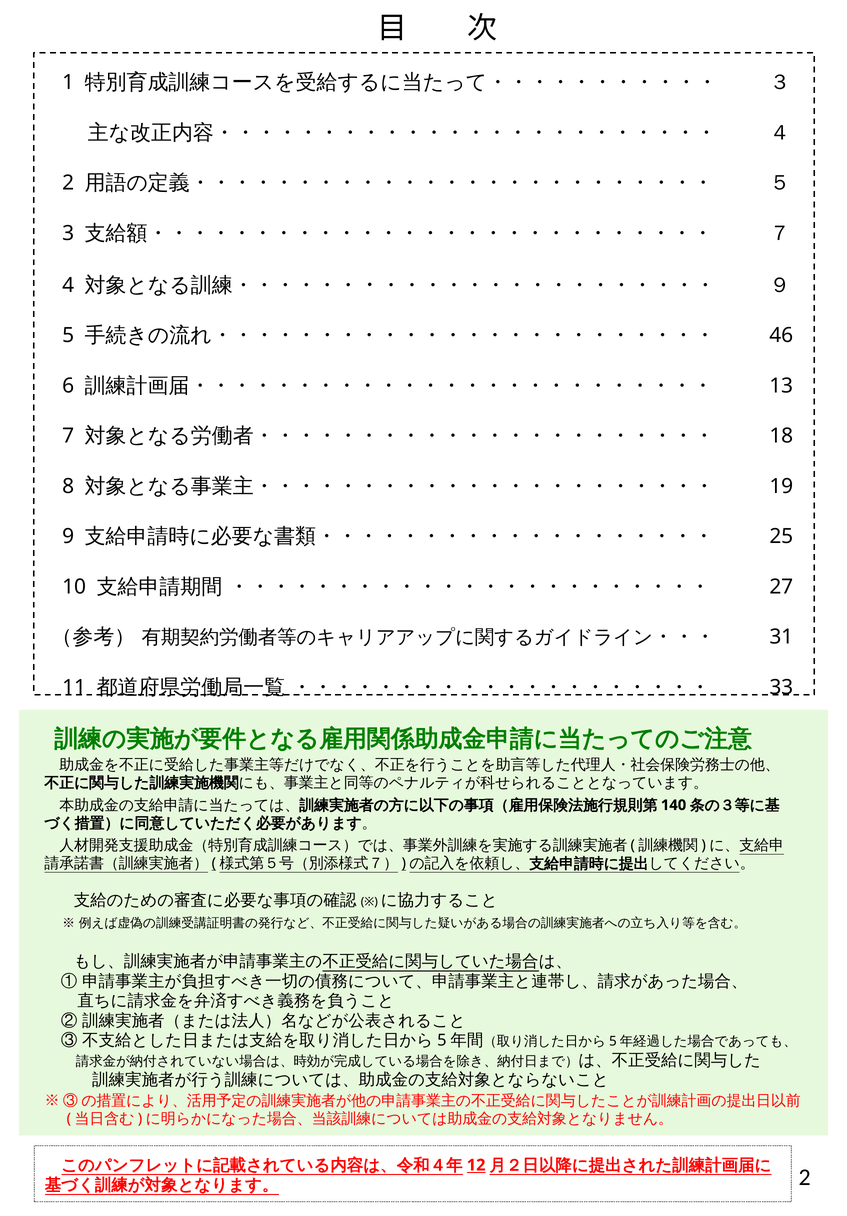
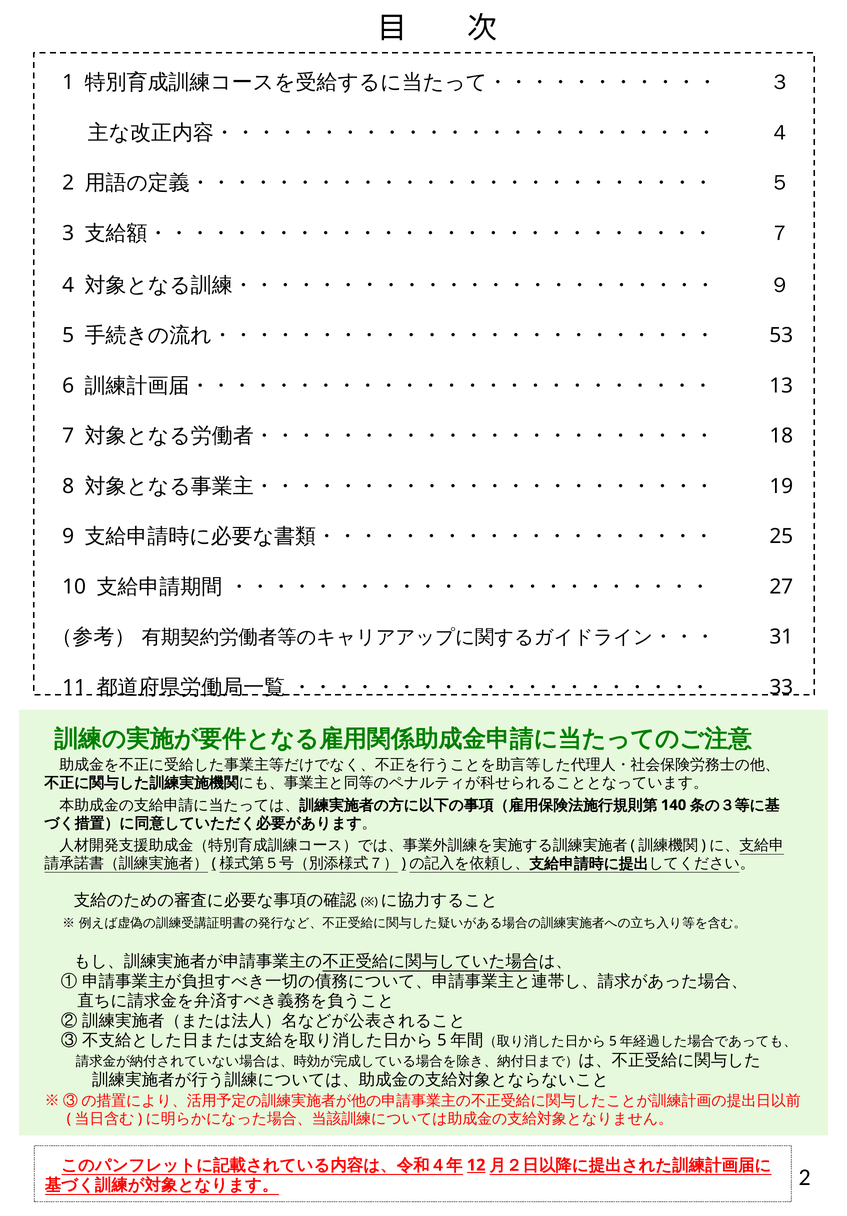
46: 46 -> 53
